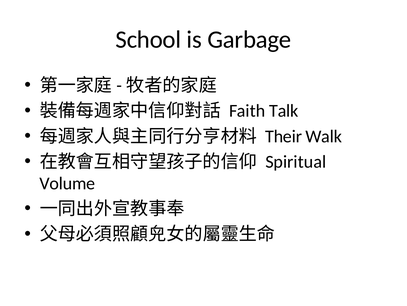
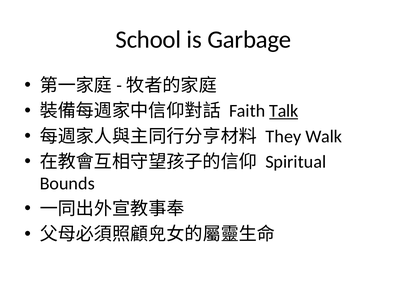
Talk underline: none -> present
Their: Their -> They
Volume: Volume -> Bounds
